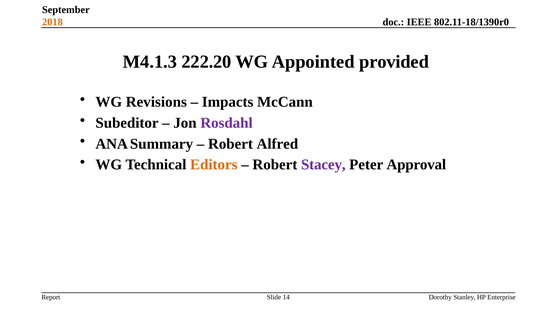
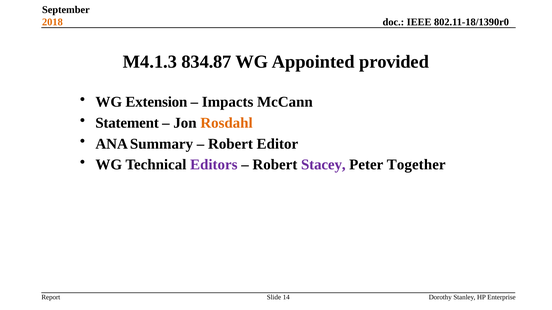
222.20: 222.20 -> 834.87
Revisions: Revisions -> Extension
Subeditor: Subeditor -> Statement
Rosdahl colour: purple -> orange
Alfred: Alfred -> Editor
Editors colour: orange -> purple
Approval: Approval -> Together
